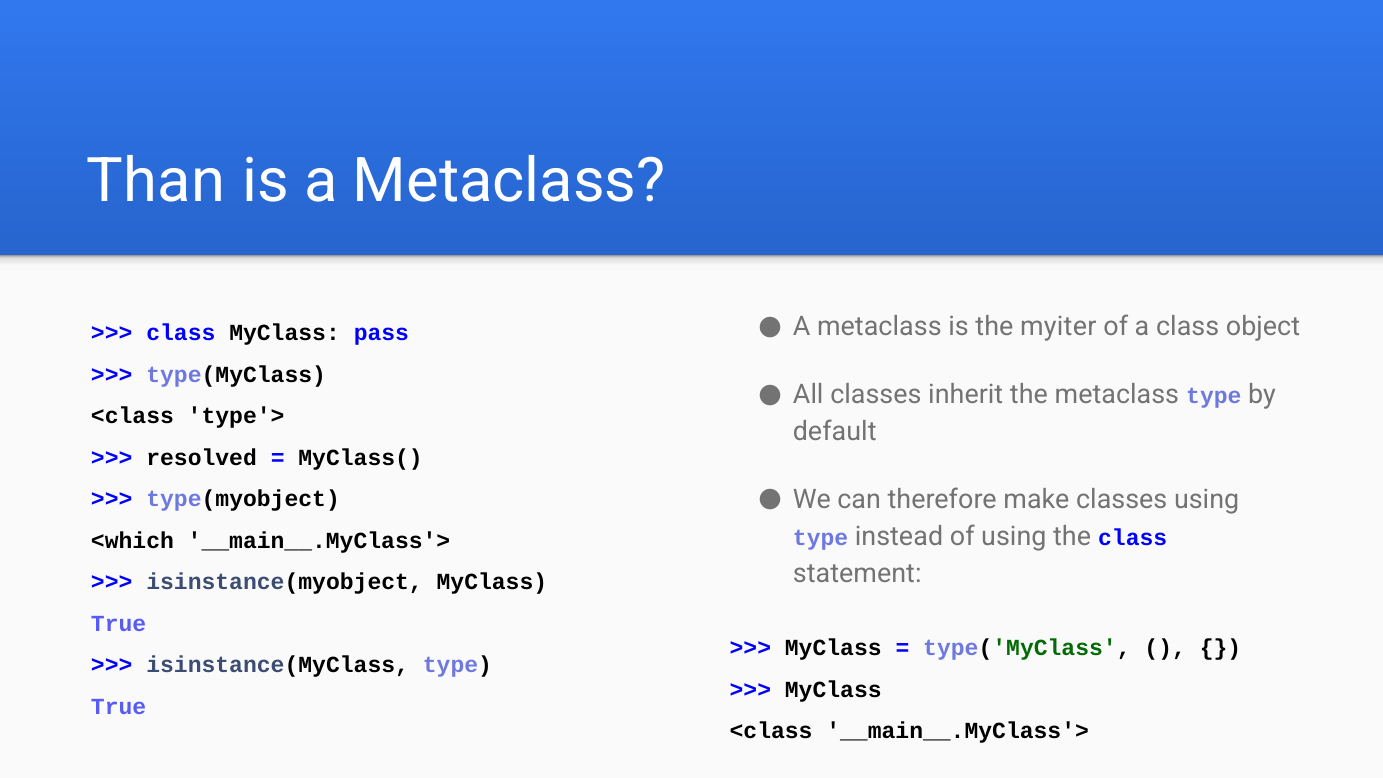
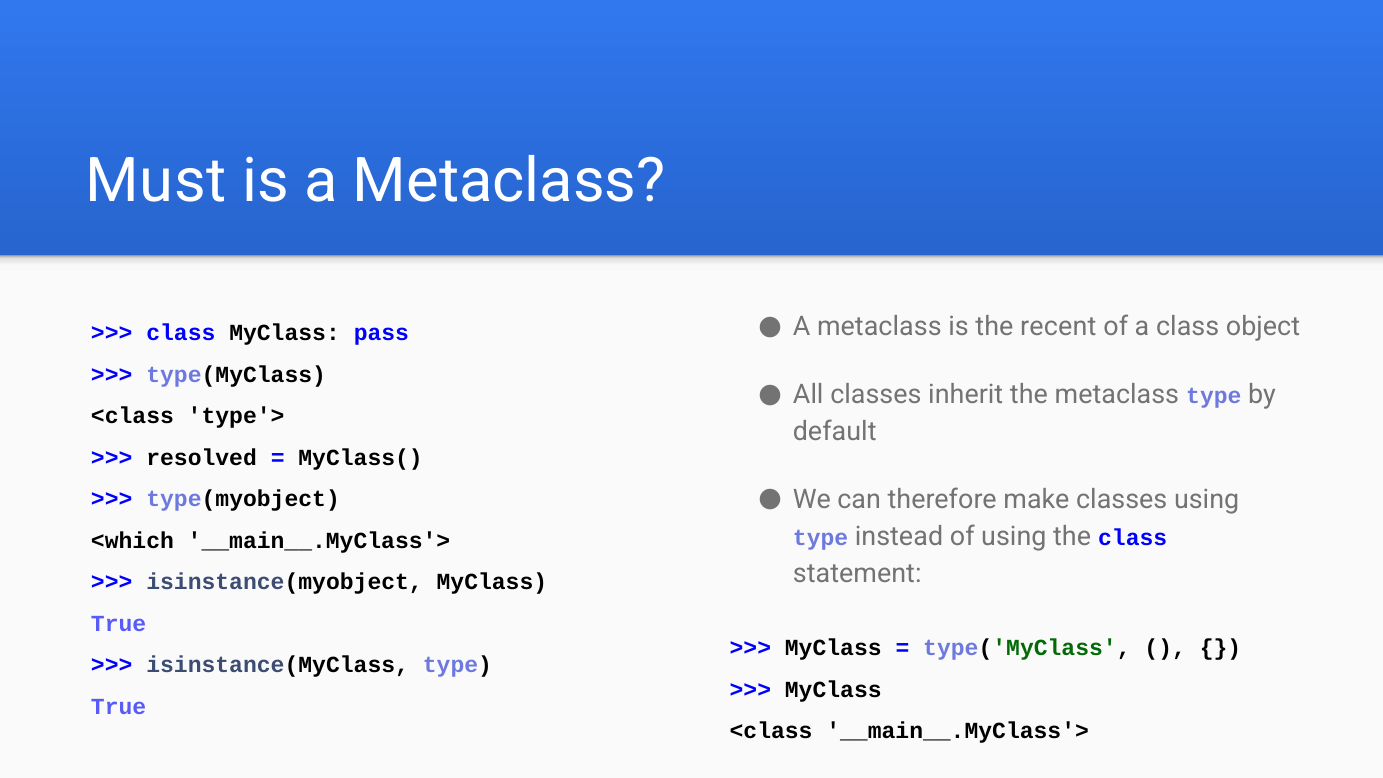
Than: Than -> Must
myiter: myiter -> recent
